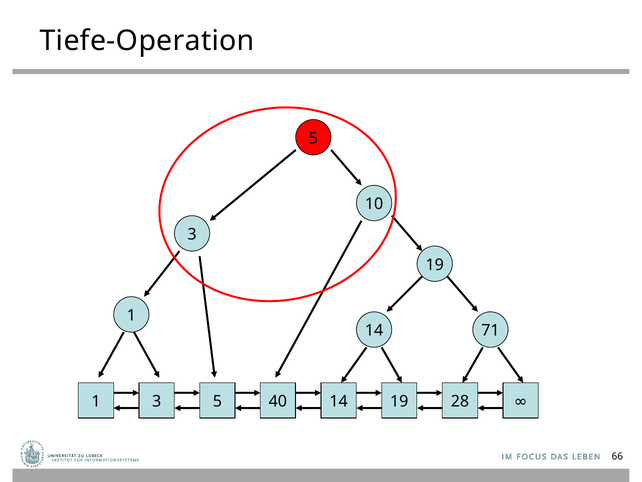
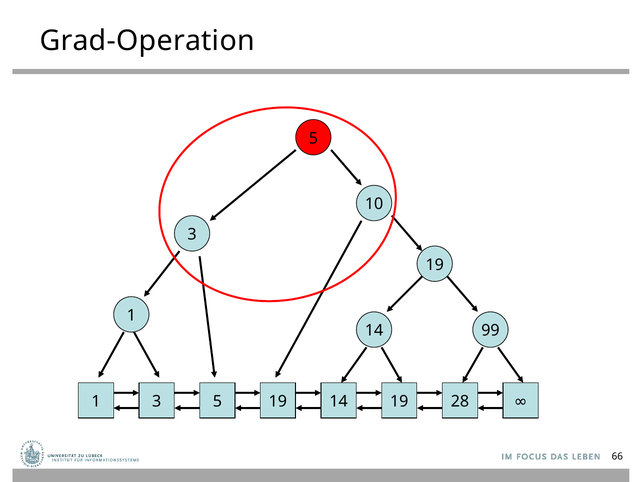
Tiefe-Operation: Tiefe-Operation -> Grad-Operation
71: 71 -> 99
3 40: 40 -> 19
